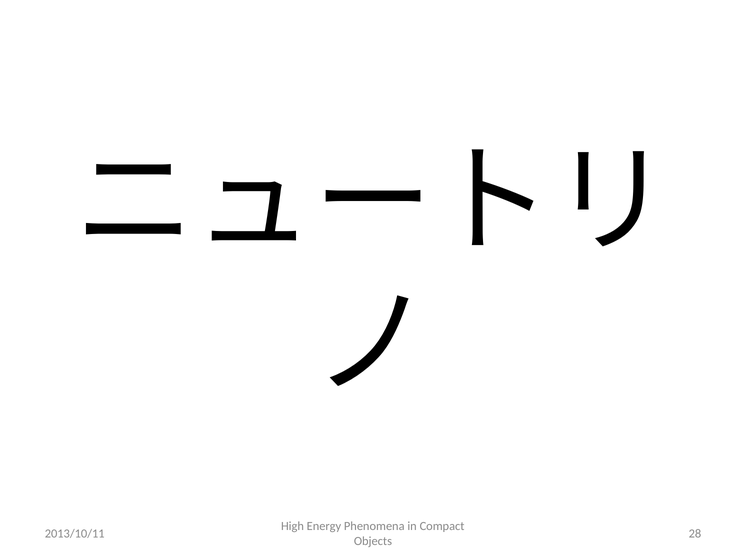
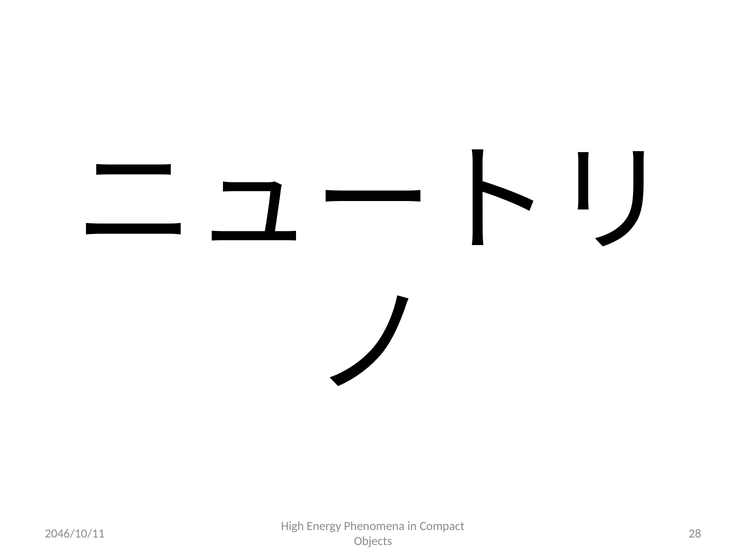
2013/10/11: 2013/10/11 -> 2046/10/11
